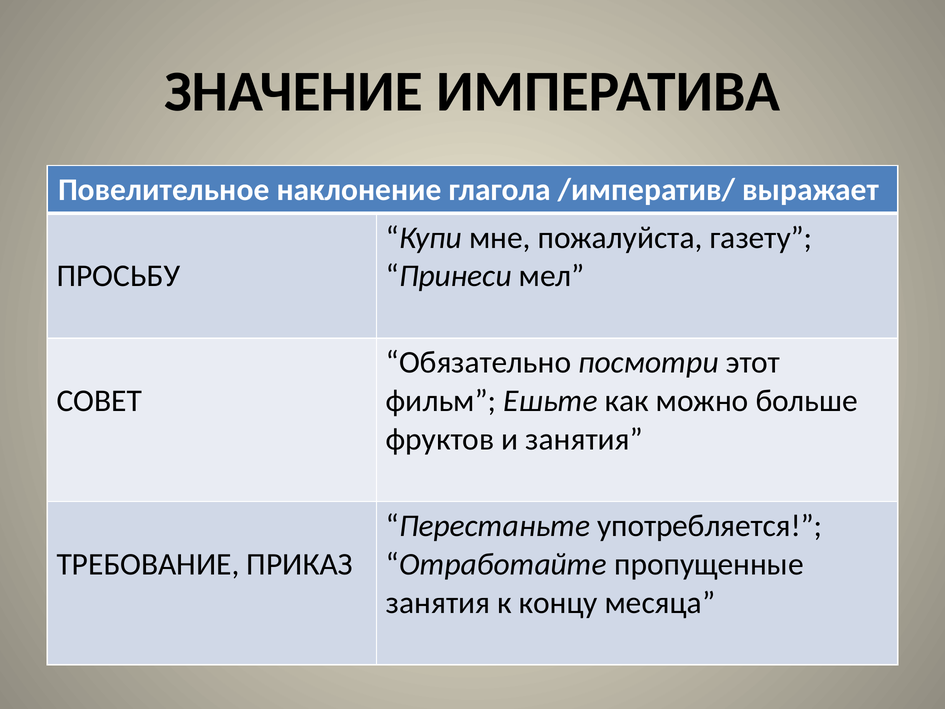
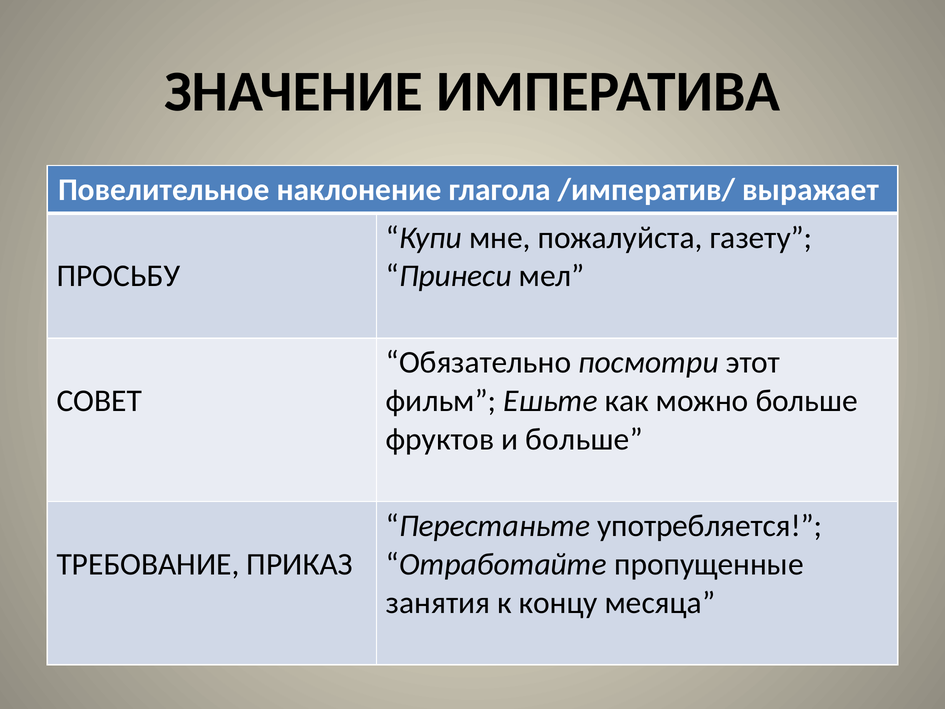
и занятия: занятия -> больше
